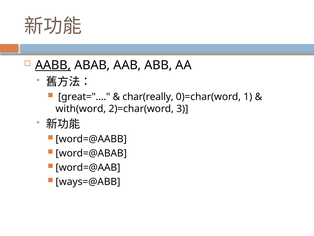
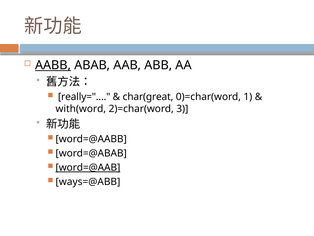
great=: great= -> really=
char(really: char(really -> char(great
word=@AAB underline: none -> present
